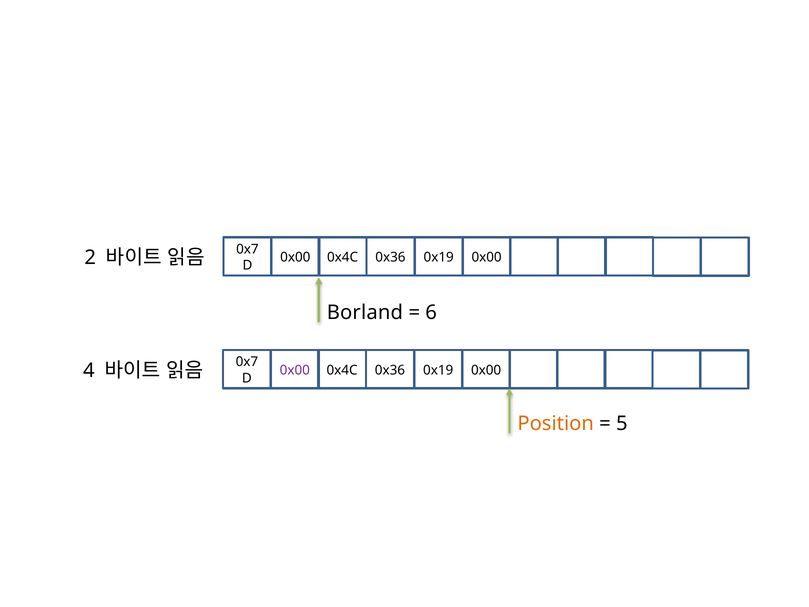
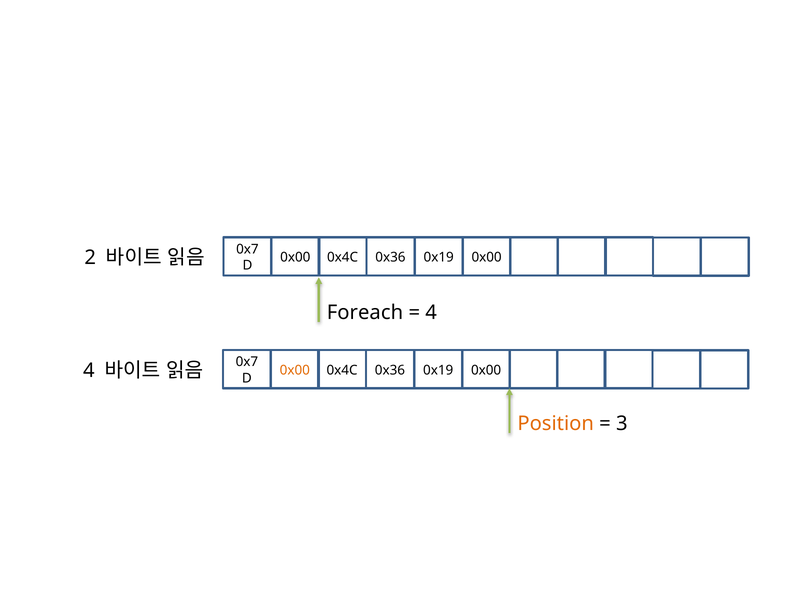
Borland: Borland -> Foreach
6 at (431, 312): 6 -> 4
0x00 at (295, 370) colour: purple -> orange
5: 5 -> 3
